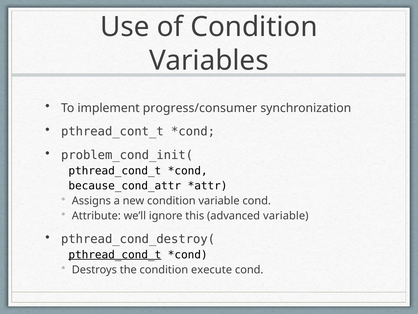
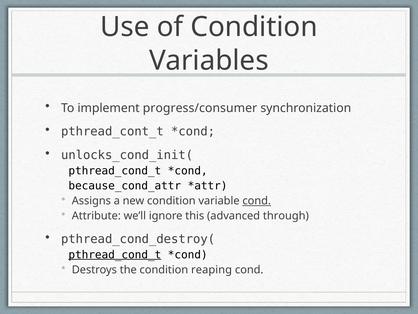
problem_cond_init(: problem_cond_init( -> unlocks_cond_init(
cond at (257, 201) underline: none -> present
advanced variable: variable -> through
execute: execute -> reaping
